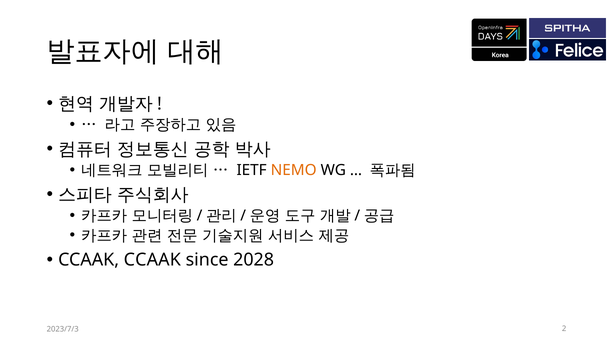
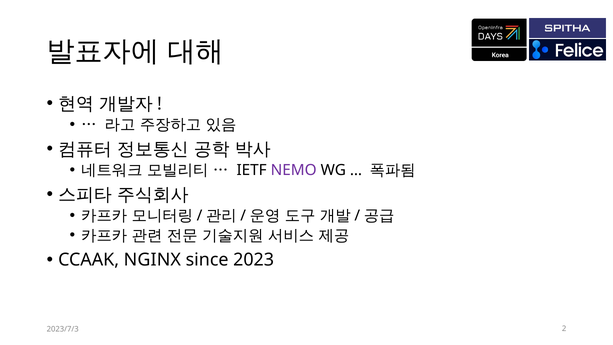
NEMO colour: orange -> purple
CCAAK CCAAK: CCAAK -> NGINX
2028: 2028 -> 2023
